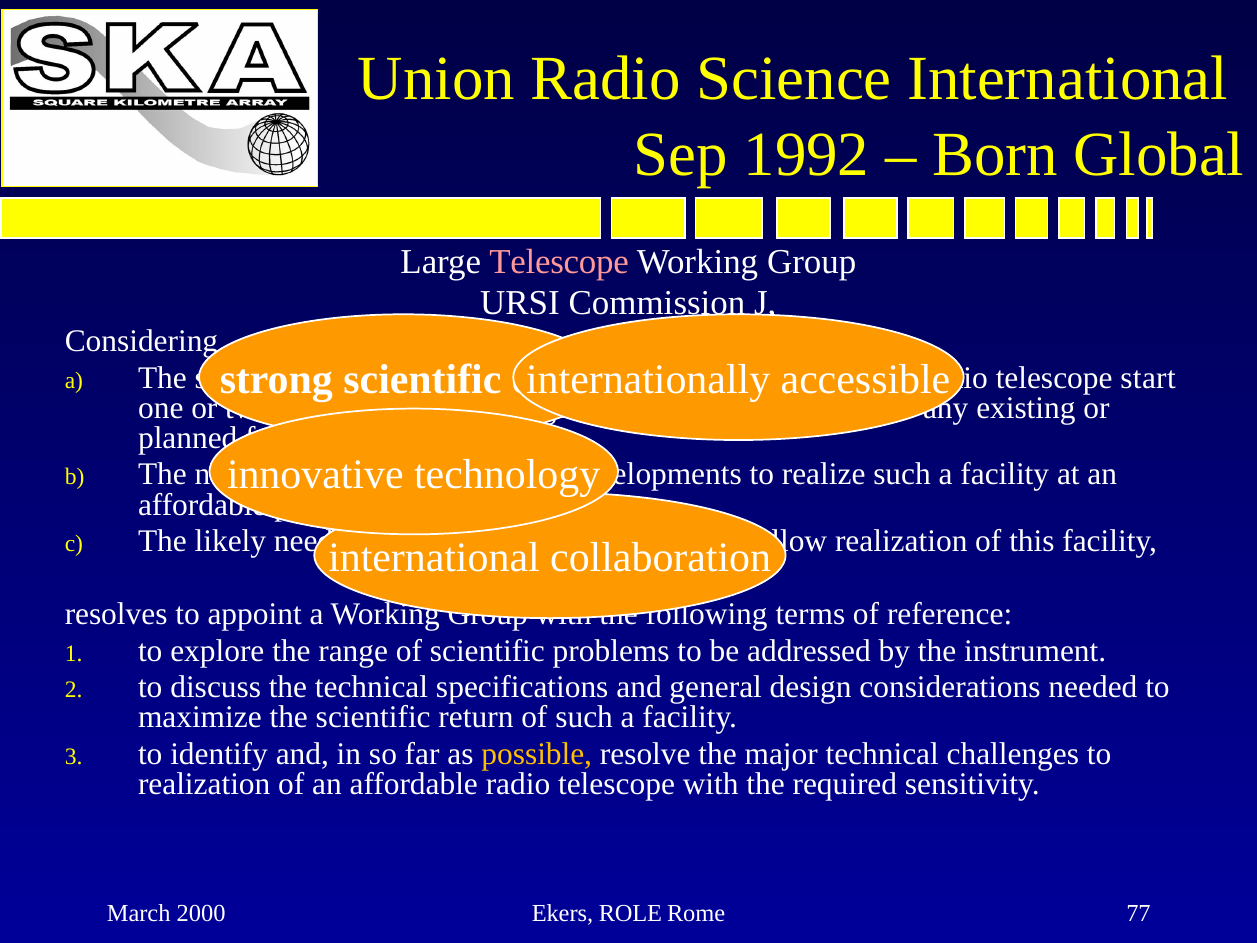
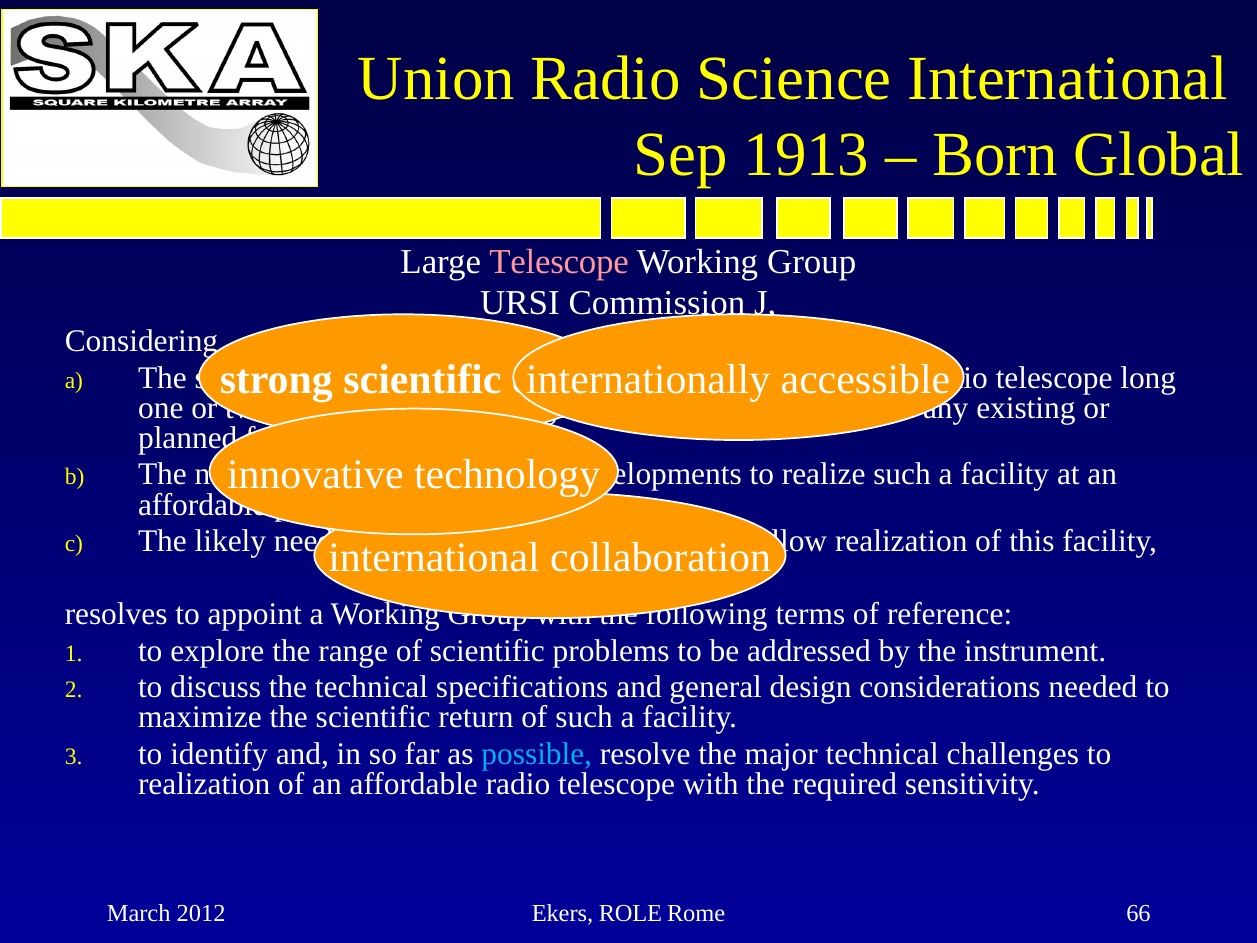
1992: 1992 -> 1913
start: start -> long
possible colour: yellow -> light blue
2000: 2000 -> 2012
77: 77 -> 66
